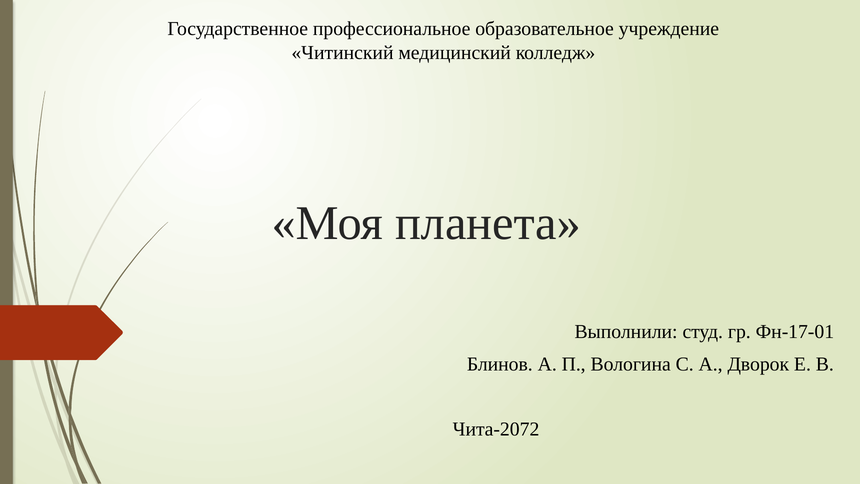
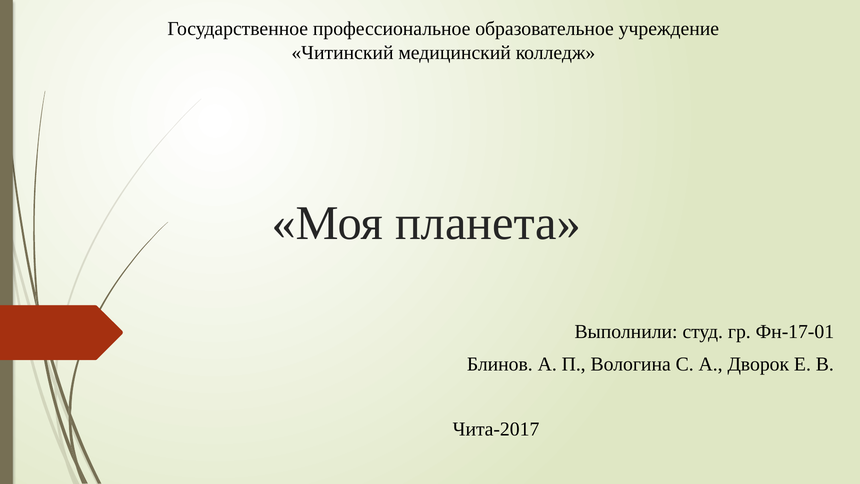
Чита-2072: Чита-2072 -> Чита-2017
